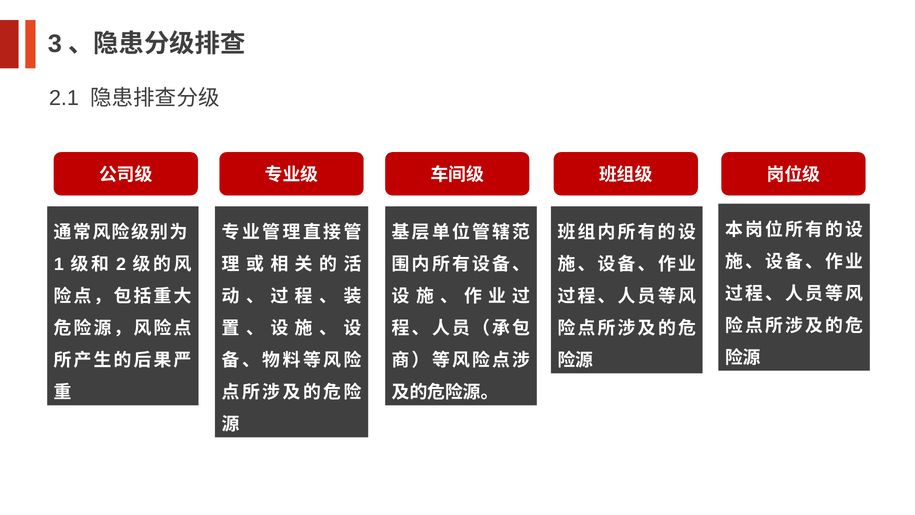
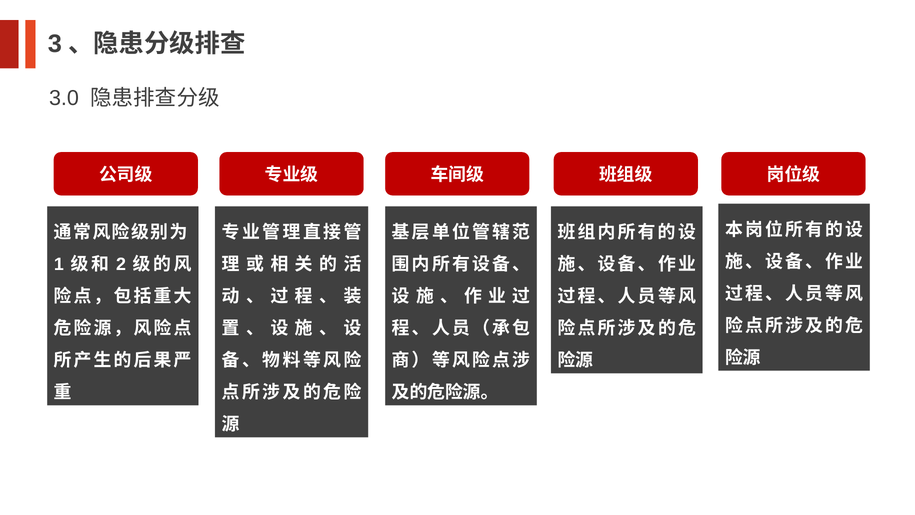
2.1: 2.1 -> 3.0
